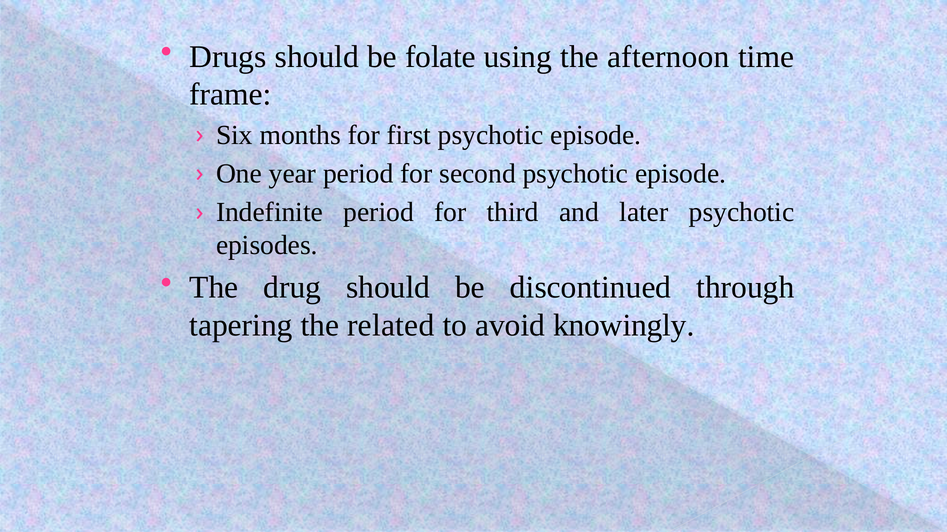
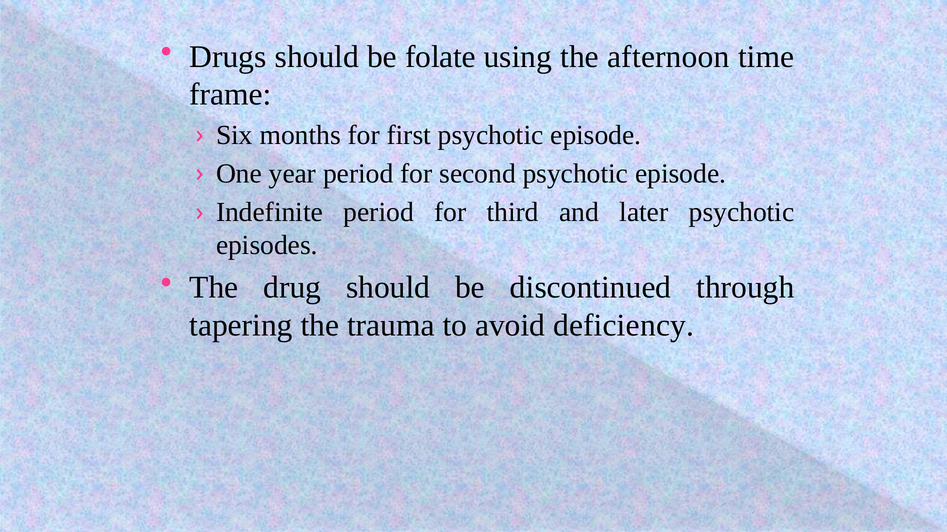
related: related -> trauma
knowingly: knowingly -> deficiency
